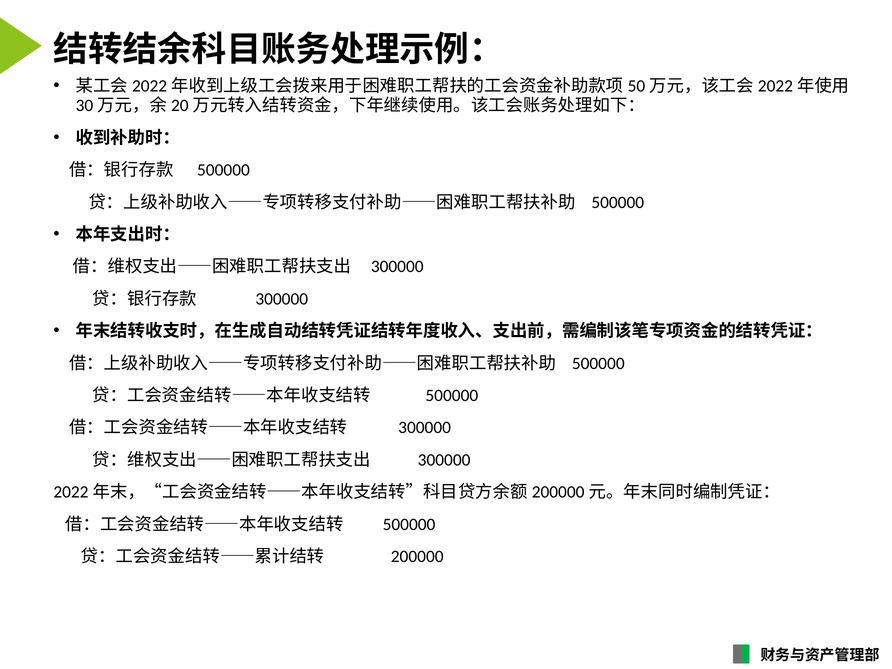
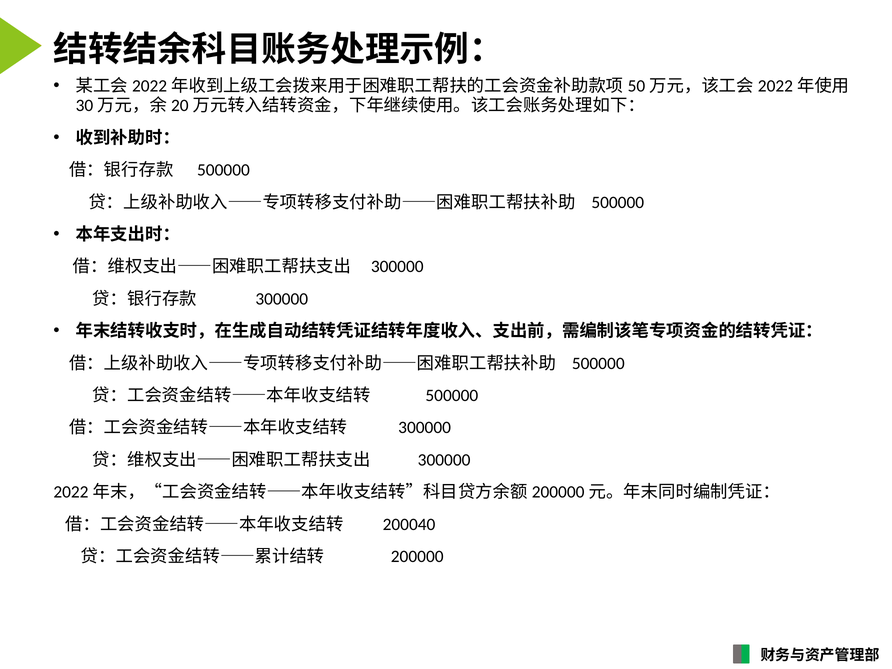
500000 at (409, 524): 500000 -> 200040
